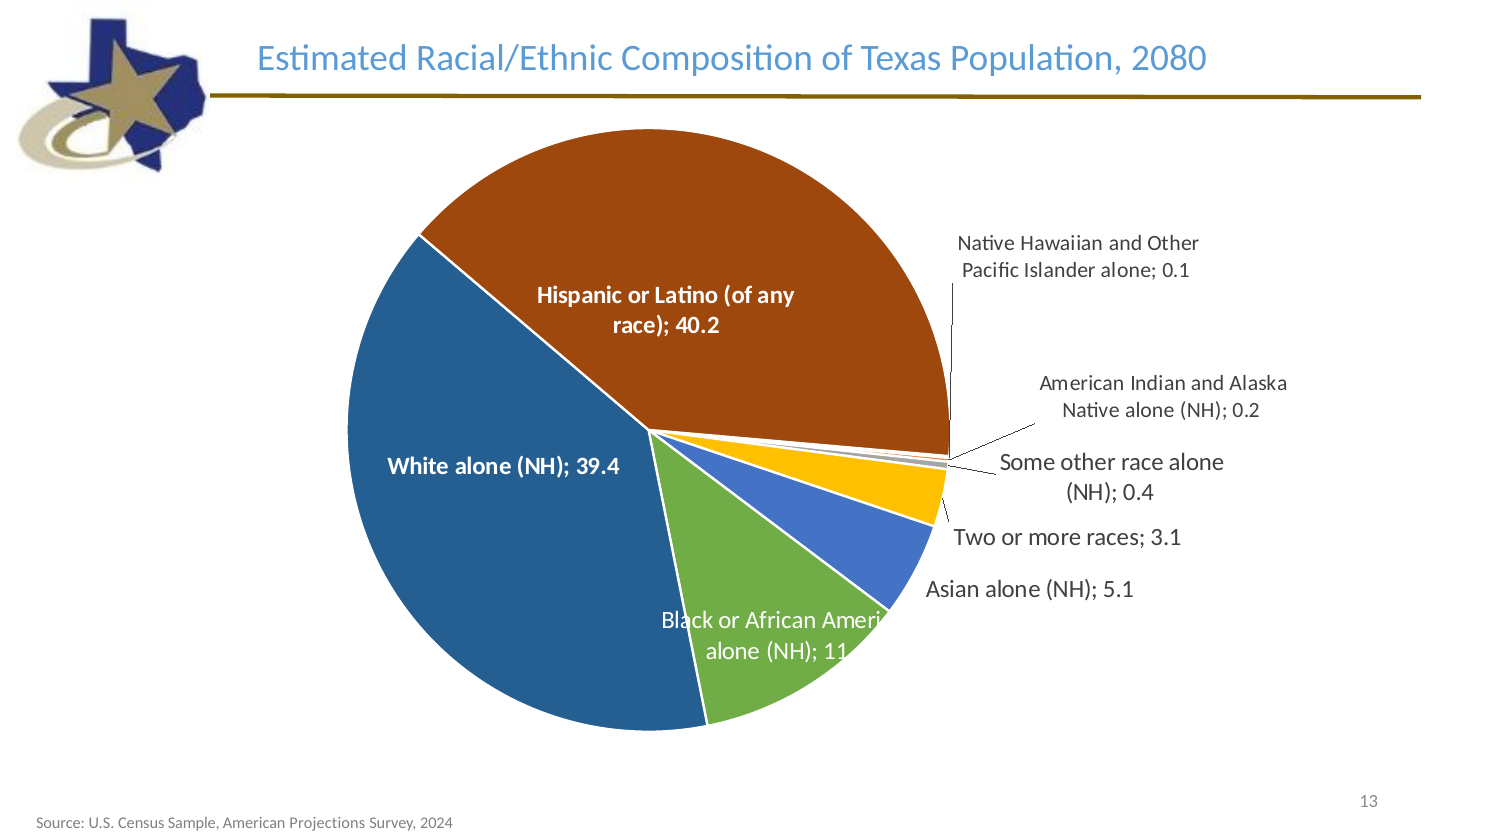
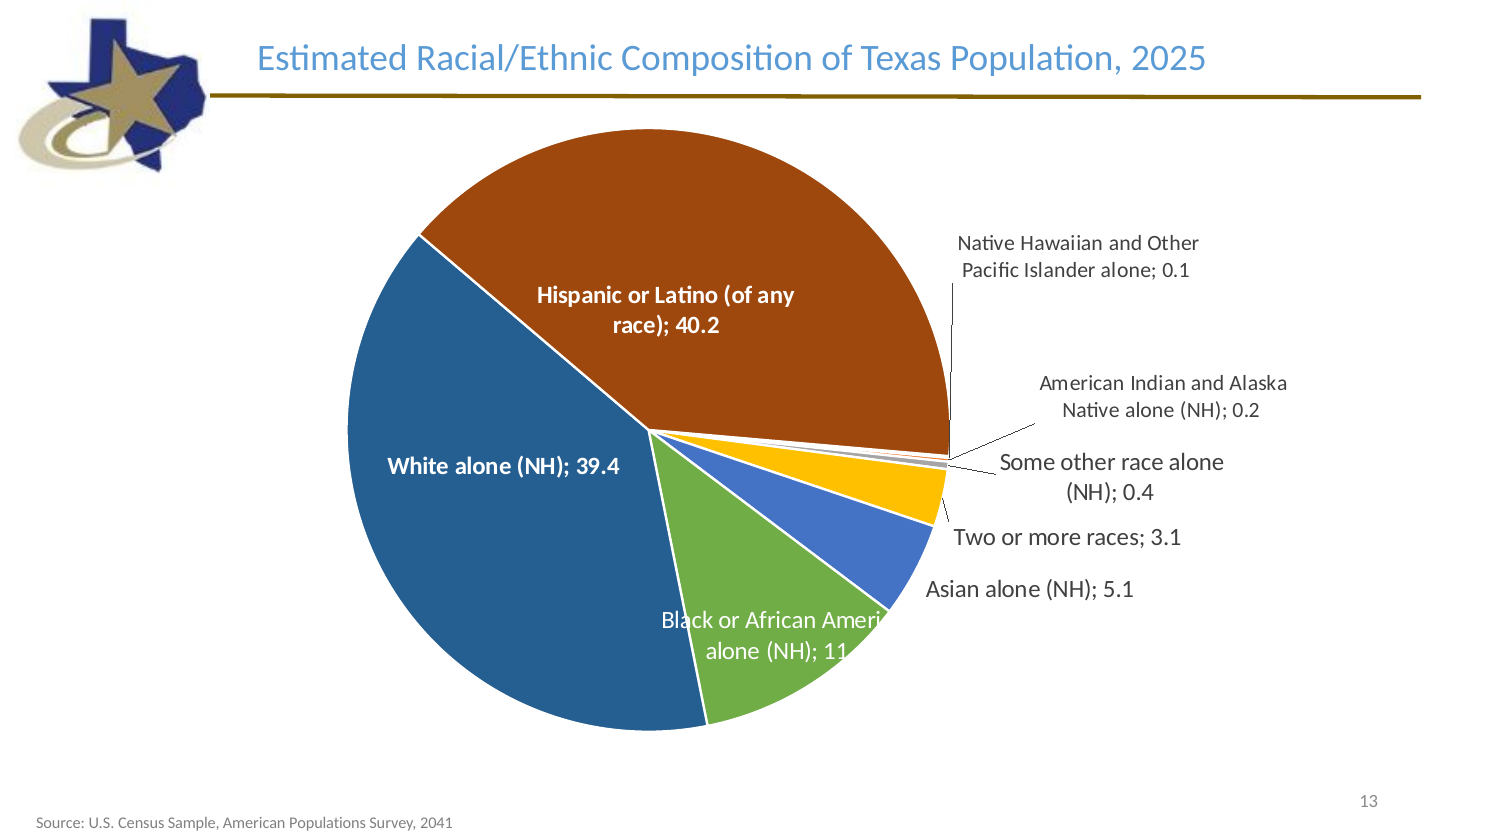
2080: 2080 -> 2025
Projections: Projections -> Populations
2024: 2024 -> 2041
